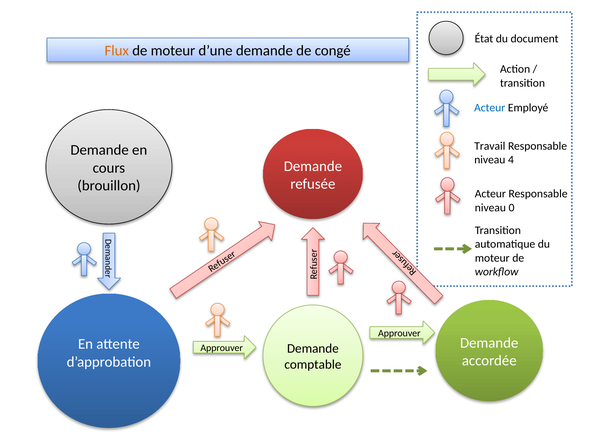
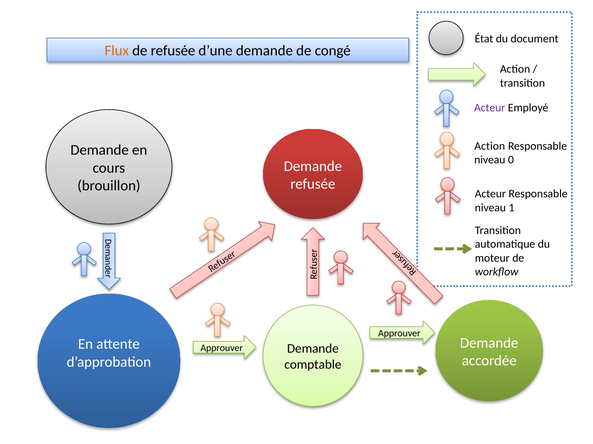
de moteur: moteur -> refusée
Acteur at (490, 108) colour: blue -> purple
Travail at (490, 146): Travail -> Action
4: 4 -> 0
0: 0 -> 1
